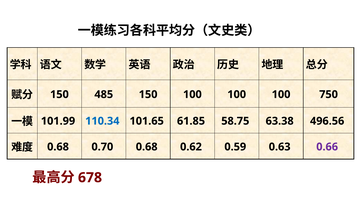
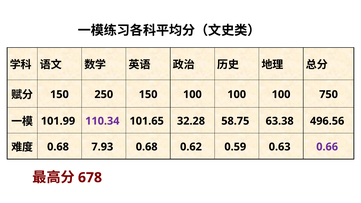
485: 485 -> 250
110.34 colour: blue -> purple
61.85: 61.85 -> 32.28
0.70: 0.70 -> 7.93
